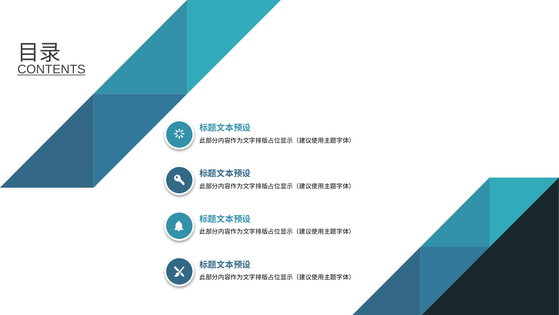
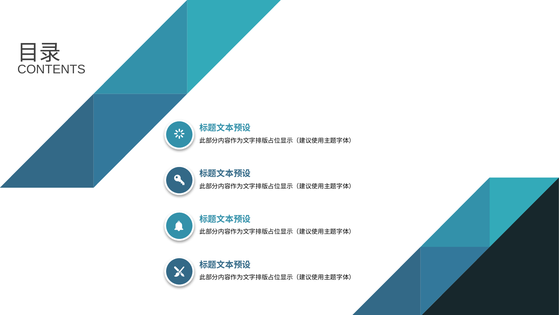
CONTENTS underline: present -> none
